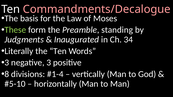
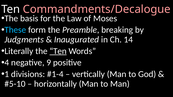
These colour: light green -> light blue
standing: standing -> breaking
34: 34 -> 14
Ten at (58, 51) underline: none -> present
3 at (7, 63): 3 -> 4
negative 3: 3 -> 9
8: 8 -> 1
